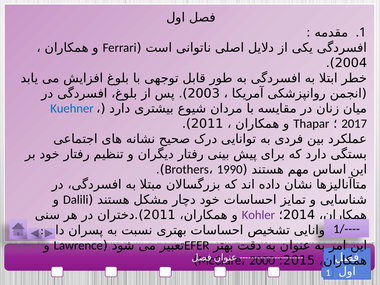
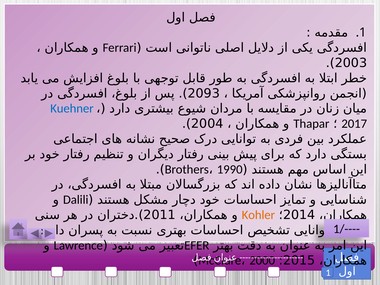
2004: 2004 -> 2003
2003: 2003 -> 2093
2011 at (207, 124): 2011 -> 2004
Kohler colour: purple -> orange
